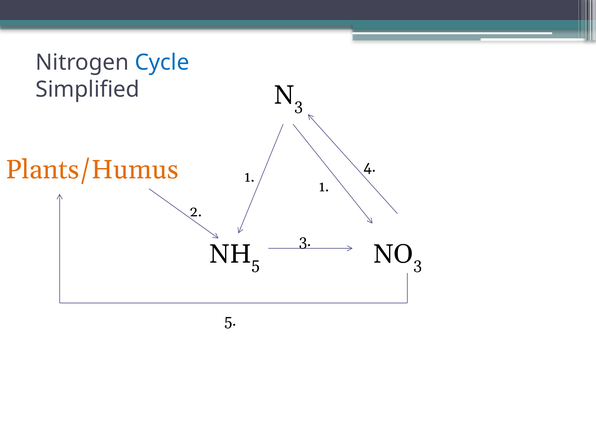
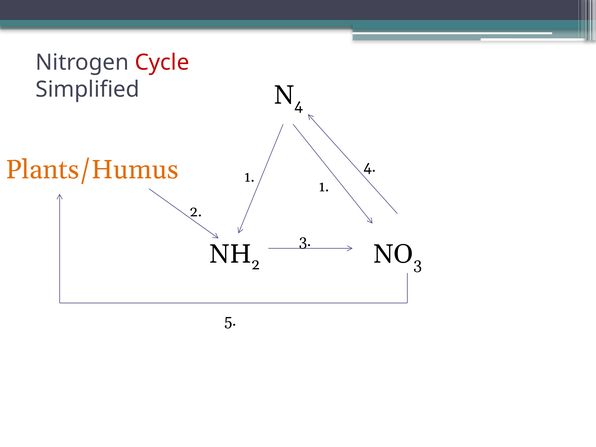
Cycle colour: blue -> red
3 at (299, 105): 3 -> 4
5 at (256, 264): 5 -> 2
